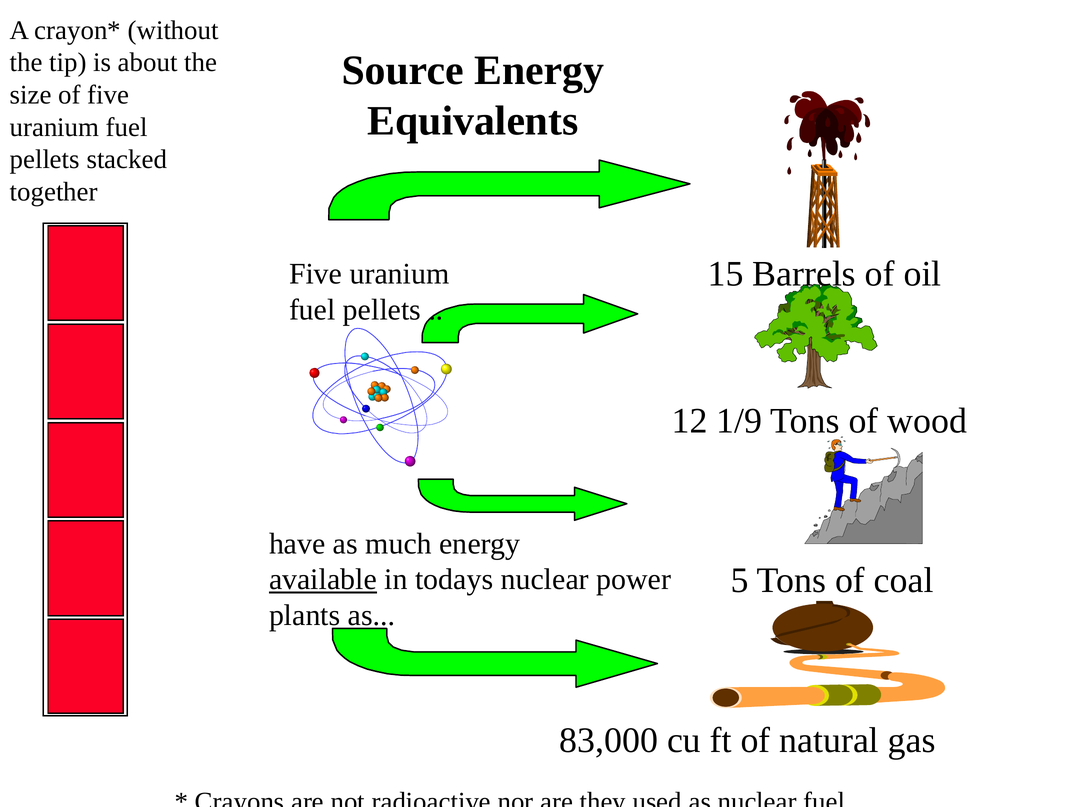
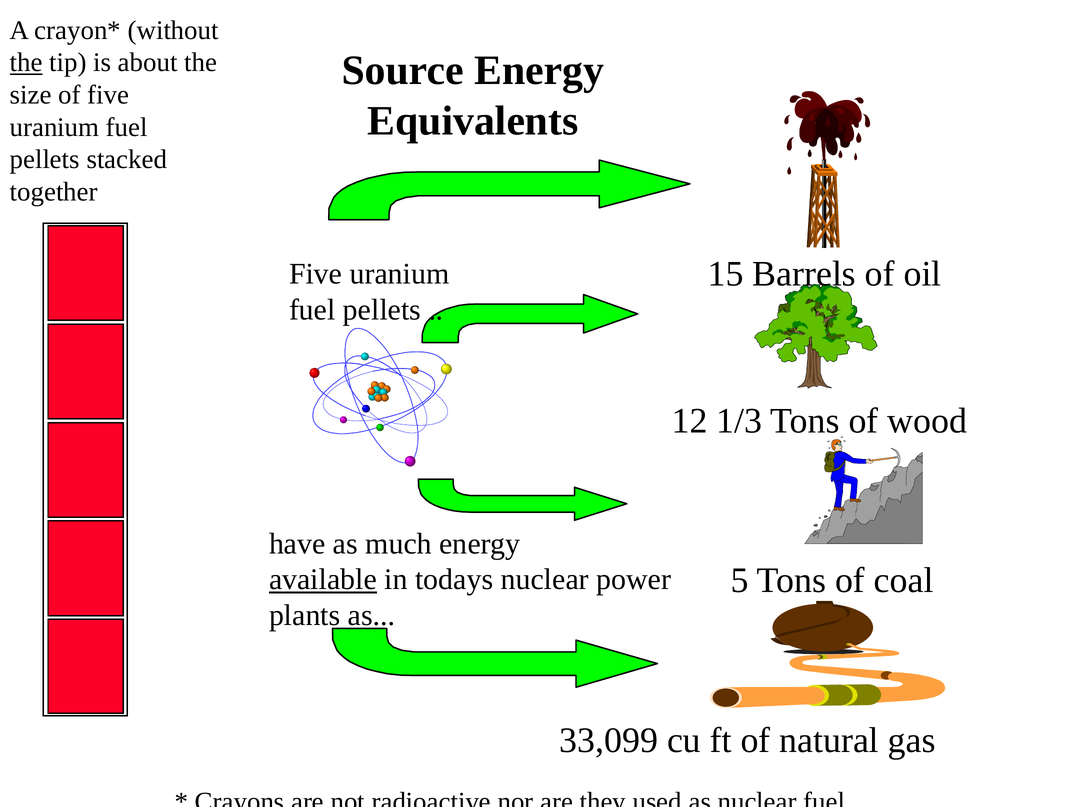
the at (26, 63) underline: none -> present
1/9: 1/9 -> 1/3
83,000: 83,000 -> 33,099
